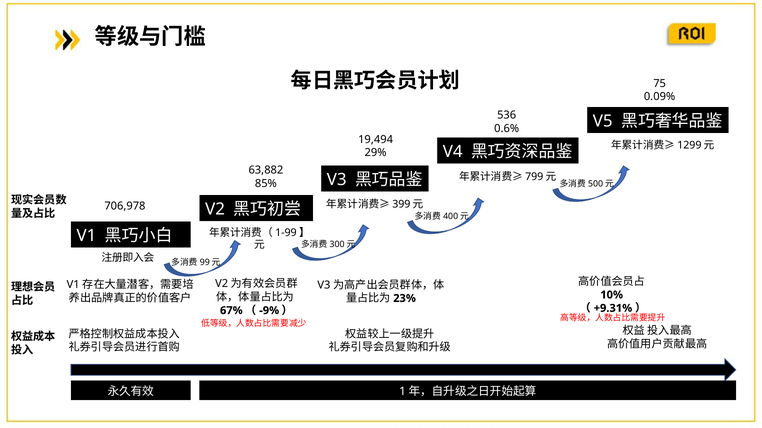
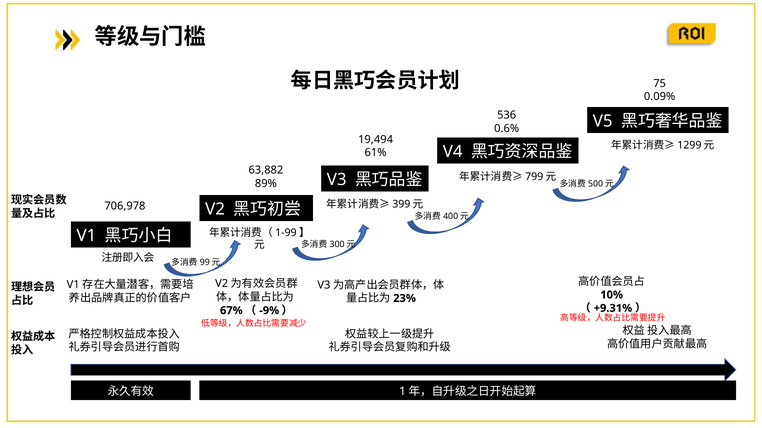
29%: 29% -> 61%
85%: 85% -> 89%
